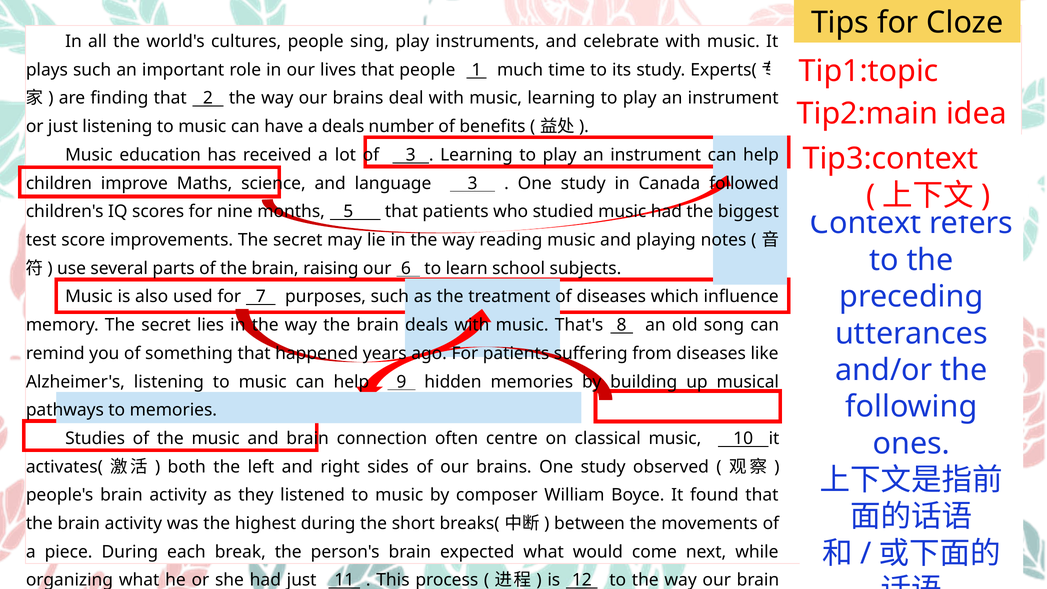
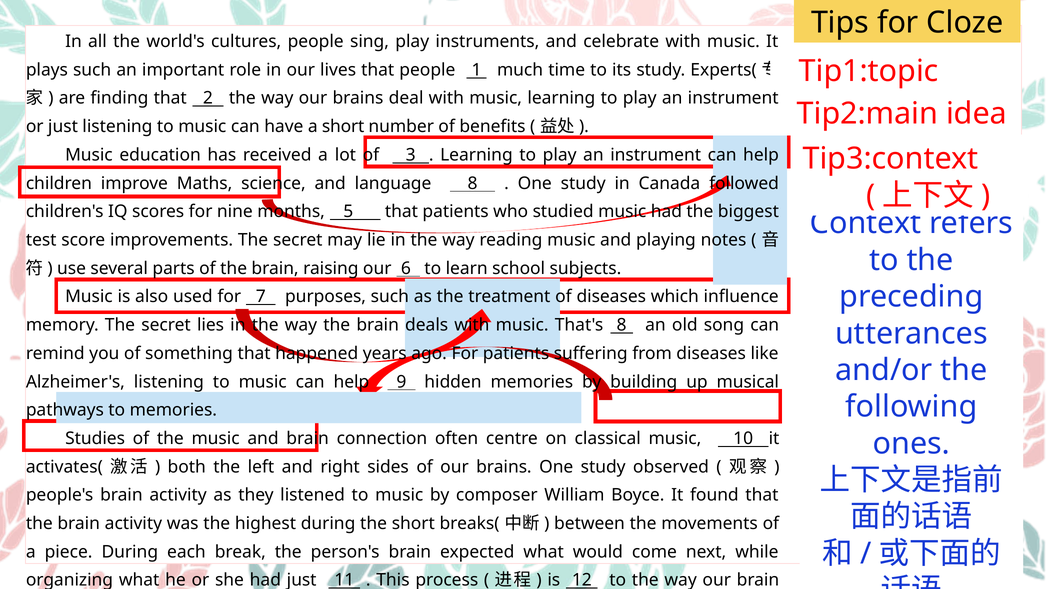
a deals: deals -> short
language 3: 3 -> 8
